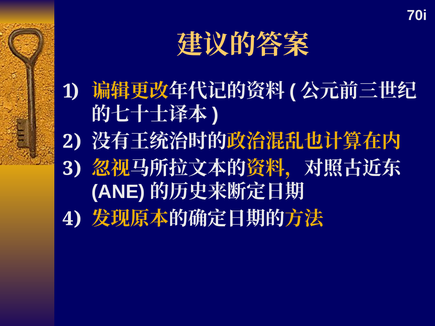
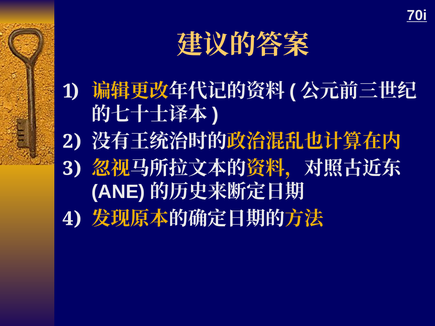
70i underline: none -> present
